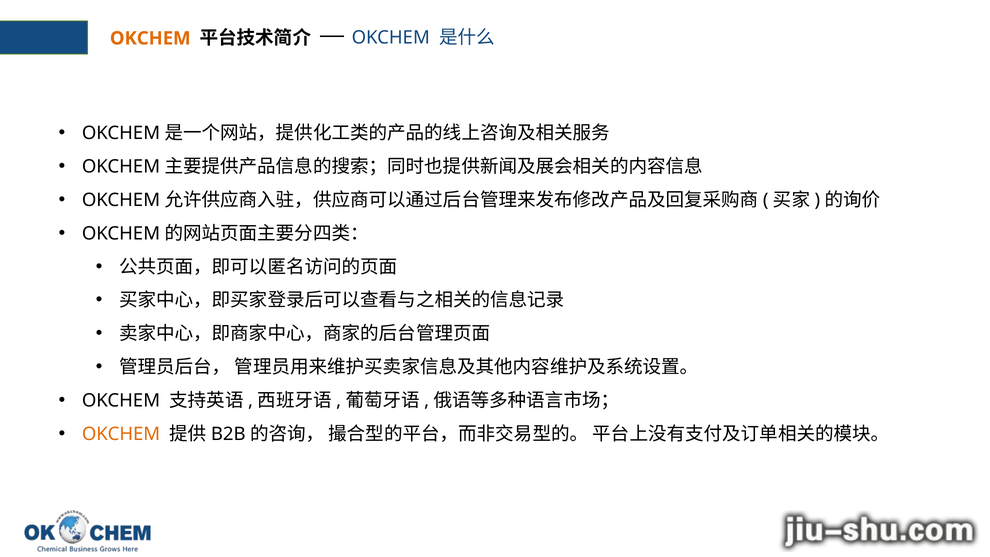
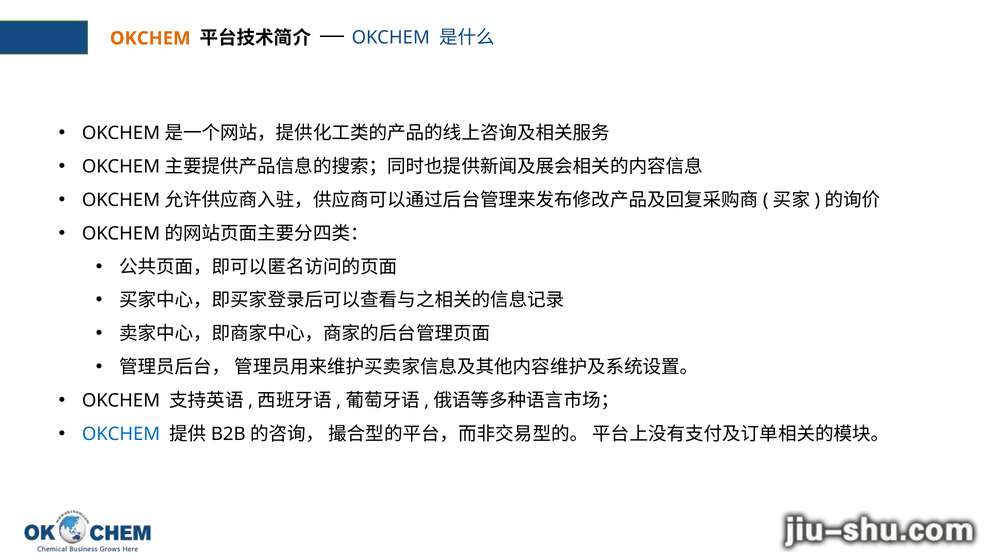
OKCHEM at (121, 434) colour: orange -> blue
